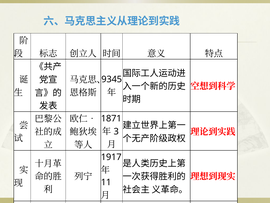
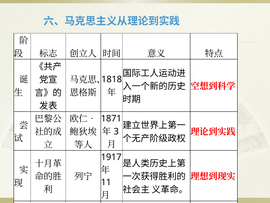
9345: 9345 -> 1818
